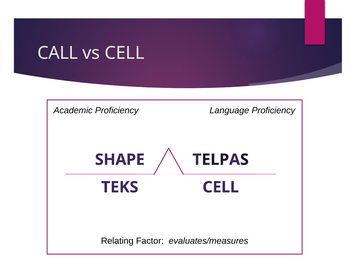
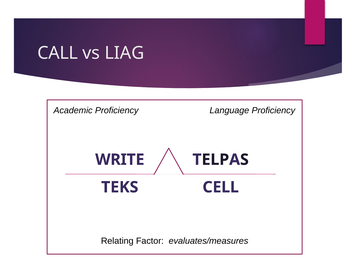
vs CELL: CELL -> LIAG
SHAPE: SHAPE -> WRITE
